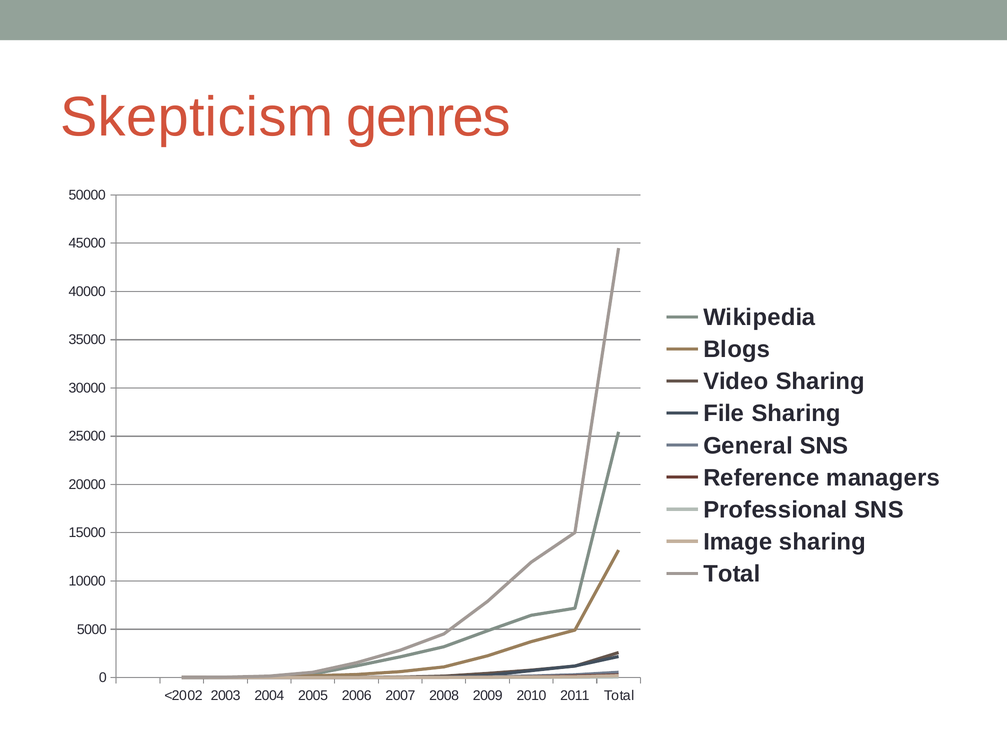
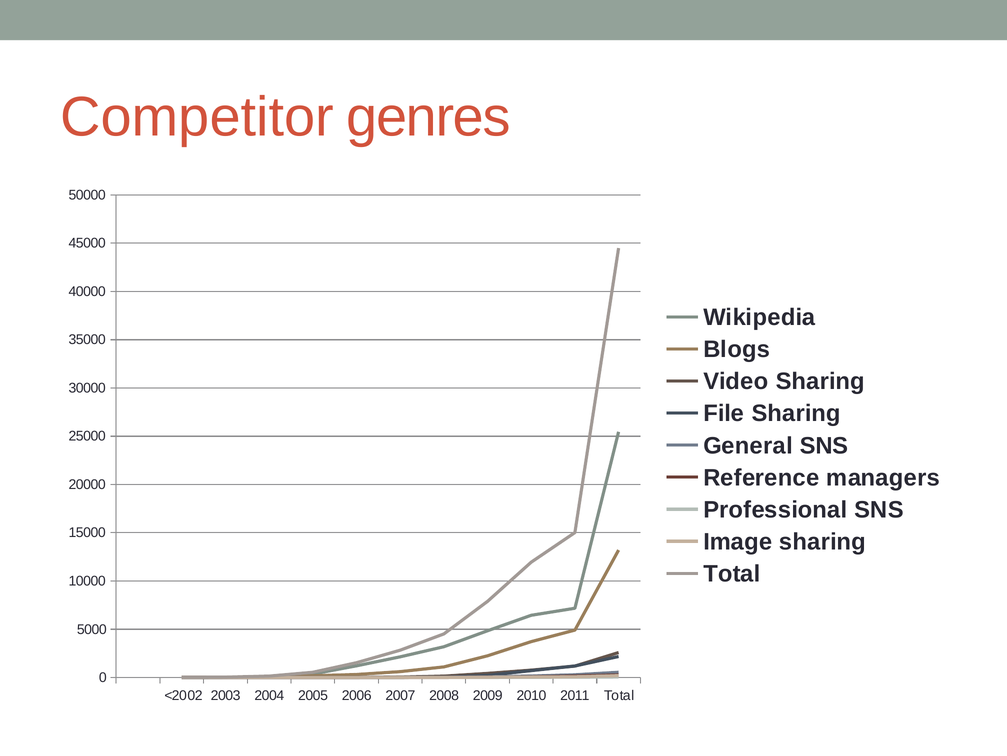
Skepticism: Skepticism -> Competitor
